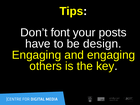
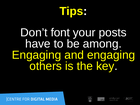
design: design -> among
